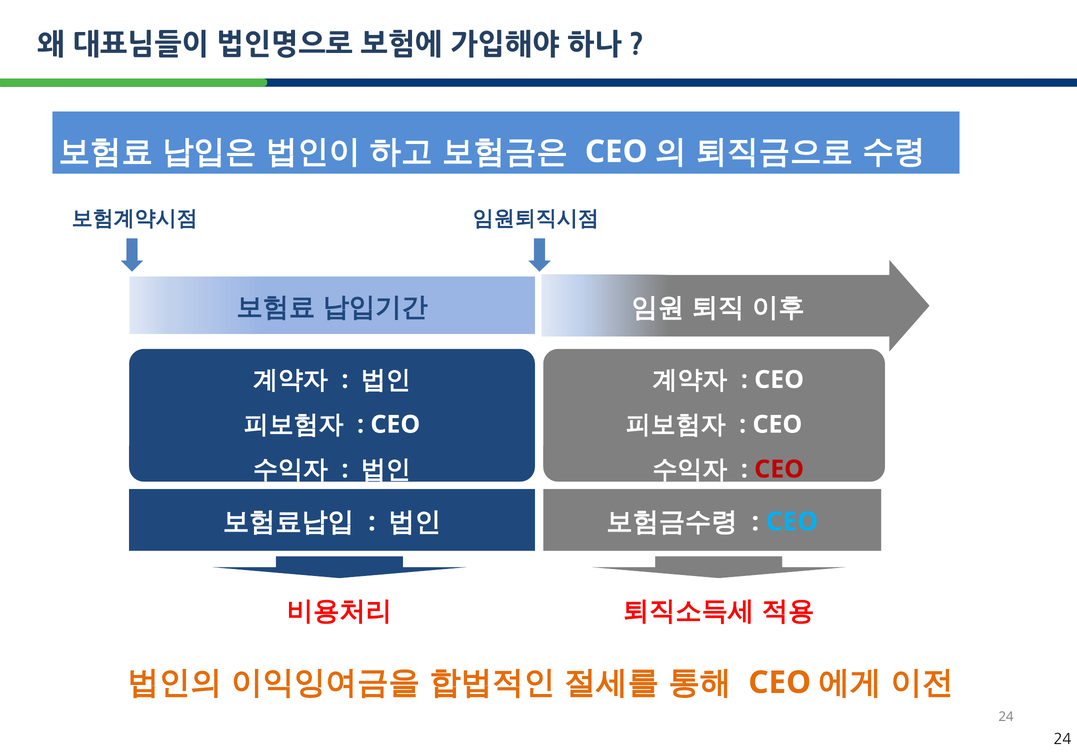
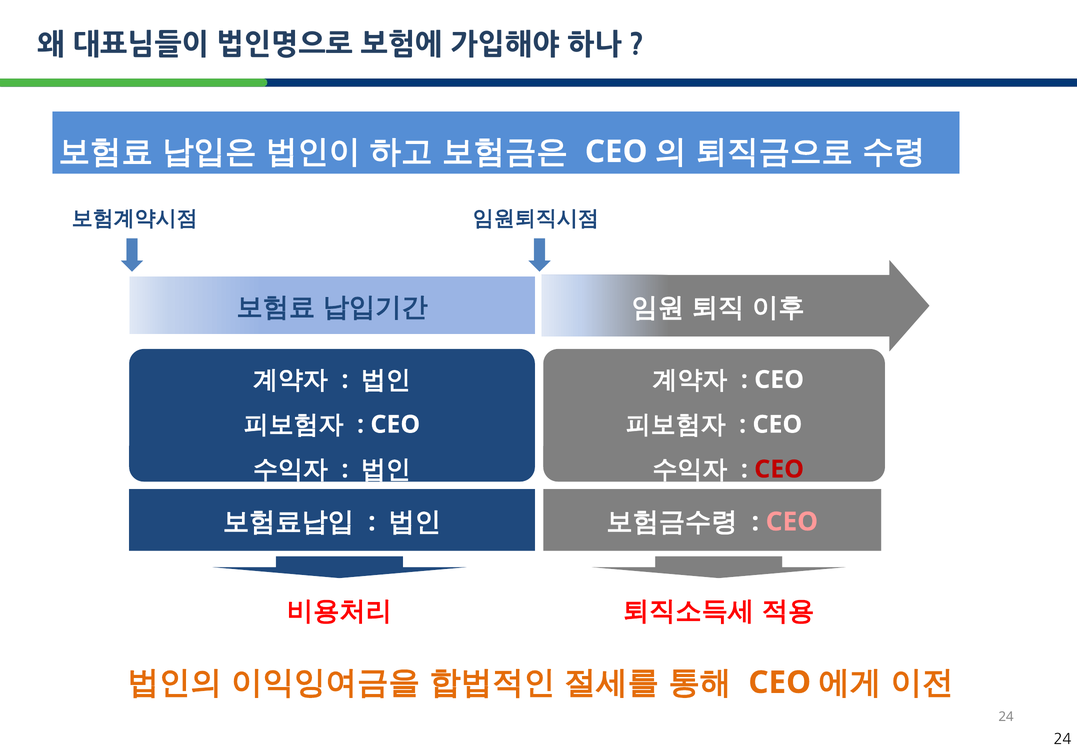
CEO at (792, 522) colour: light blue -> pink
